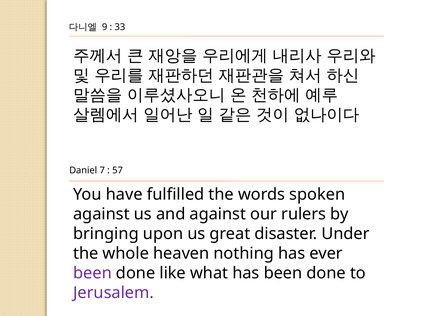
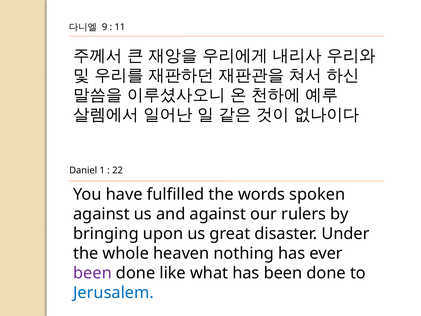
33: 33 -> 11
7: 7 -> 1
57: 57 -> 22
Jerusalem colour: purple -> blue
